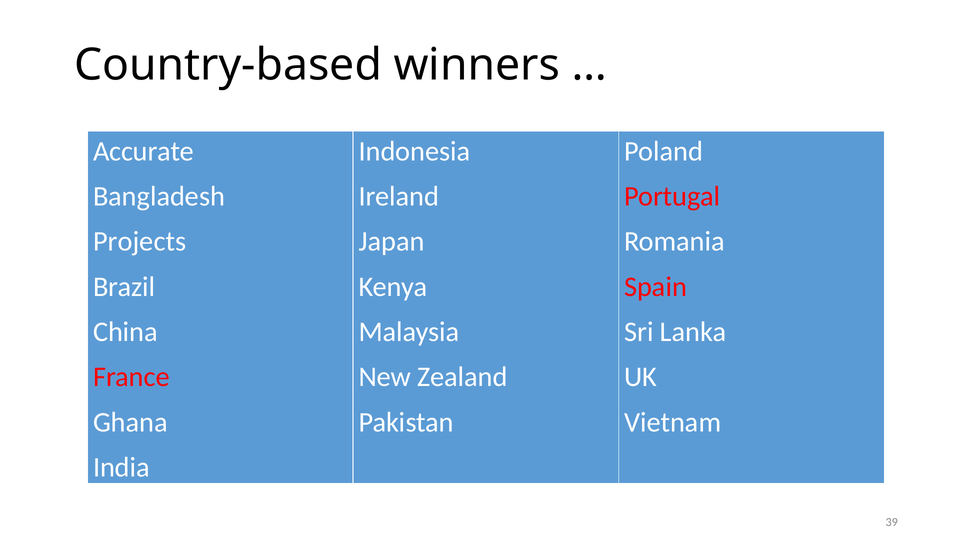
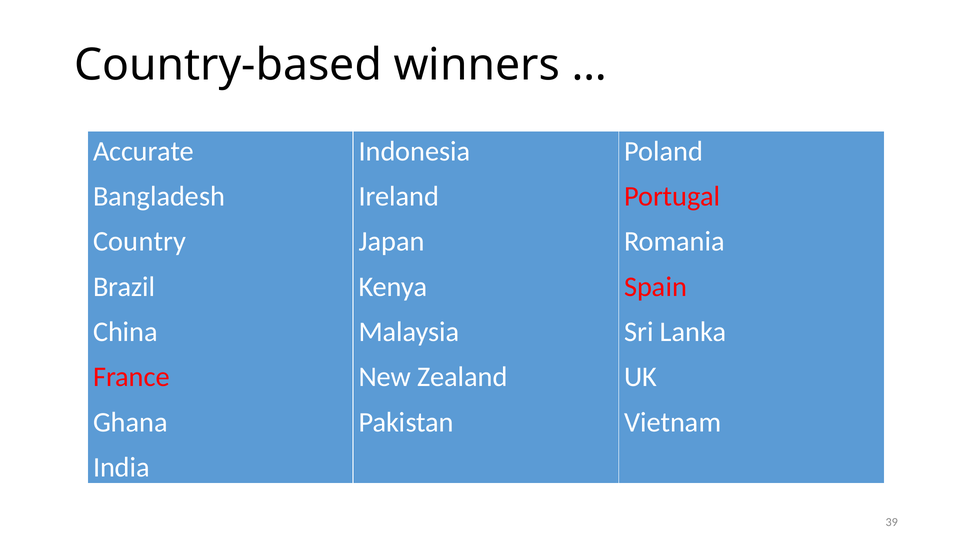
Projects: Projects -> Country
